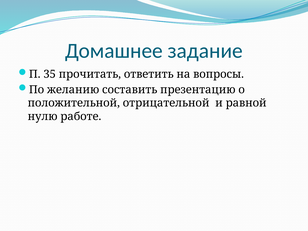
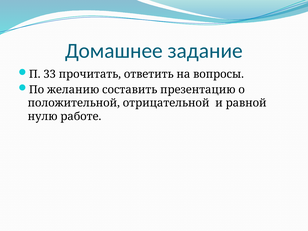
35: 35 -> 33
